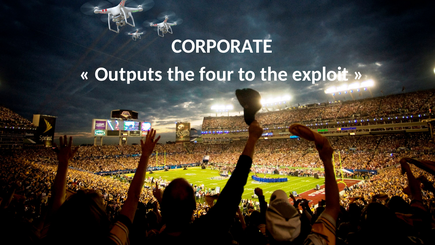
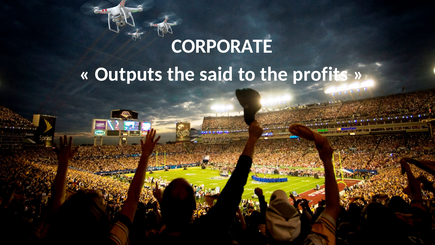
four: four -> said
exploit: exploit -> profits
